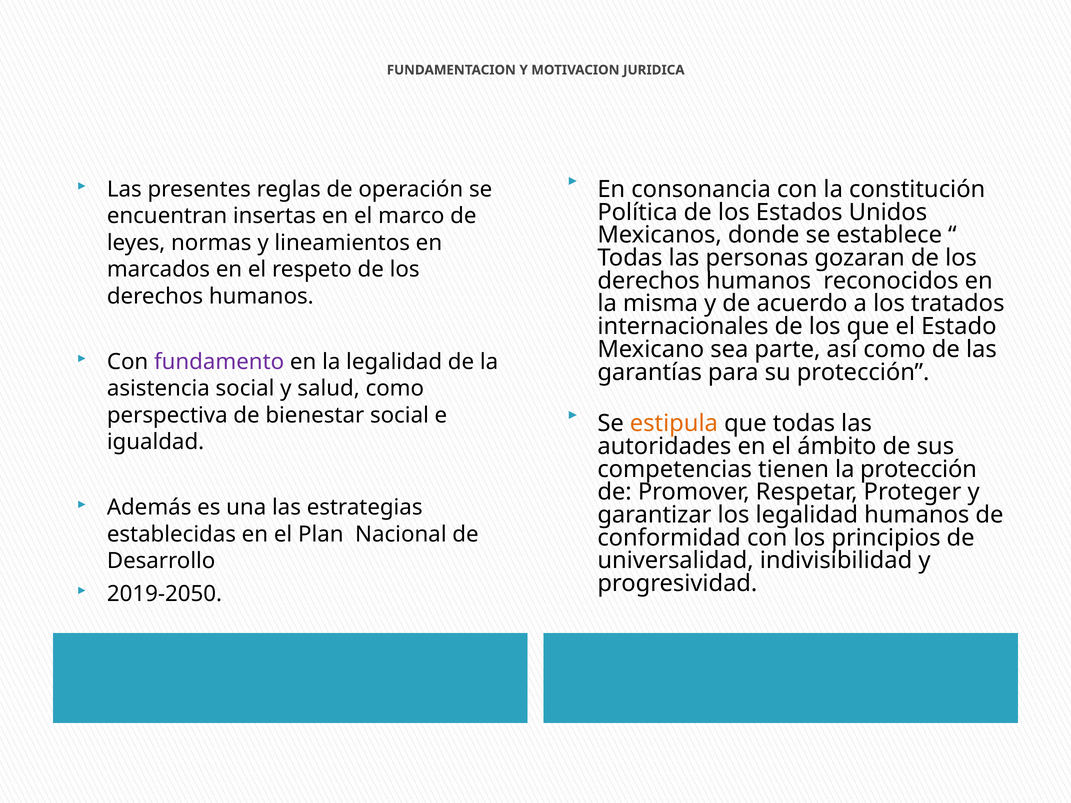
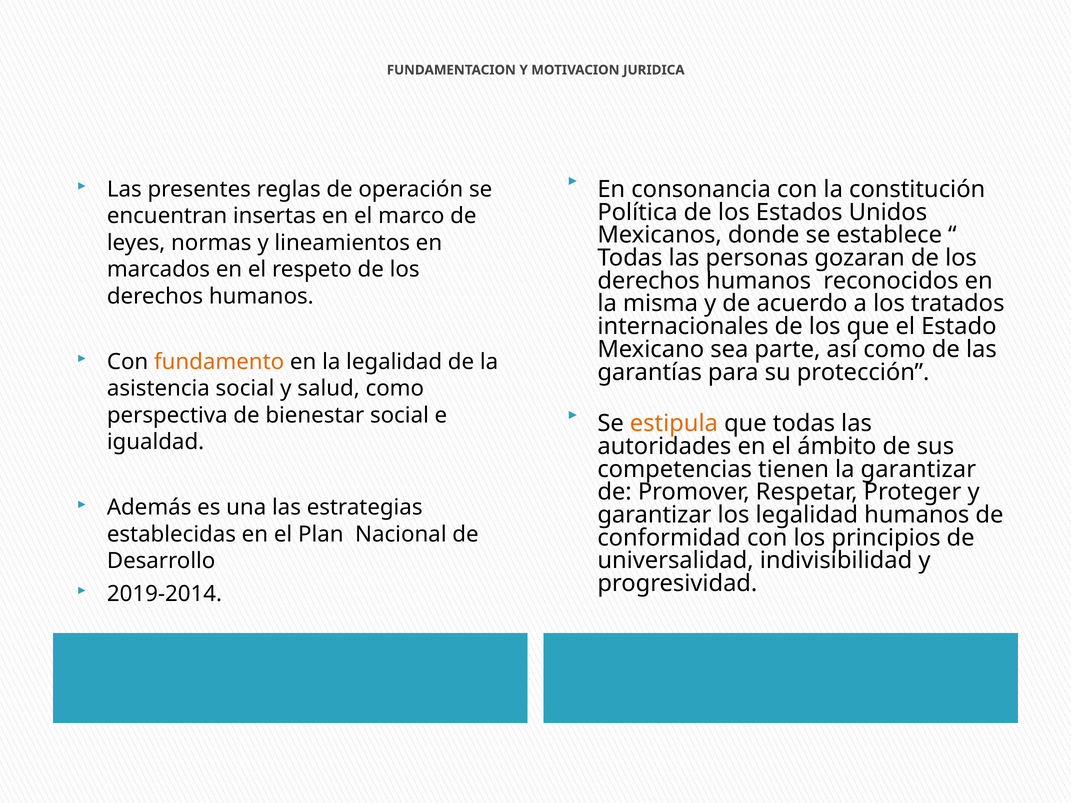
fundamento colour: purple -> orange
la protección: protección -> garantizar
2019-2050: 2019-2050 -> 2019-2014
